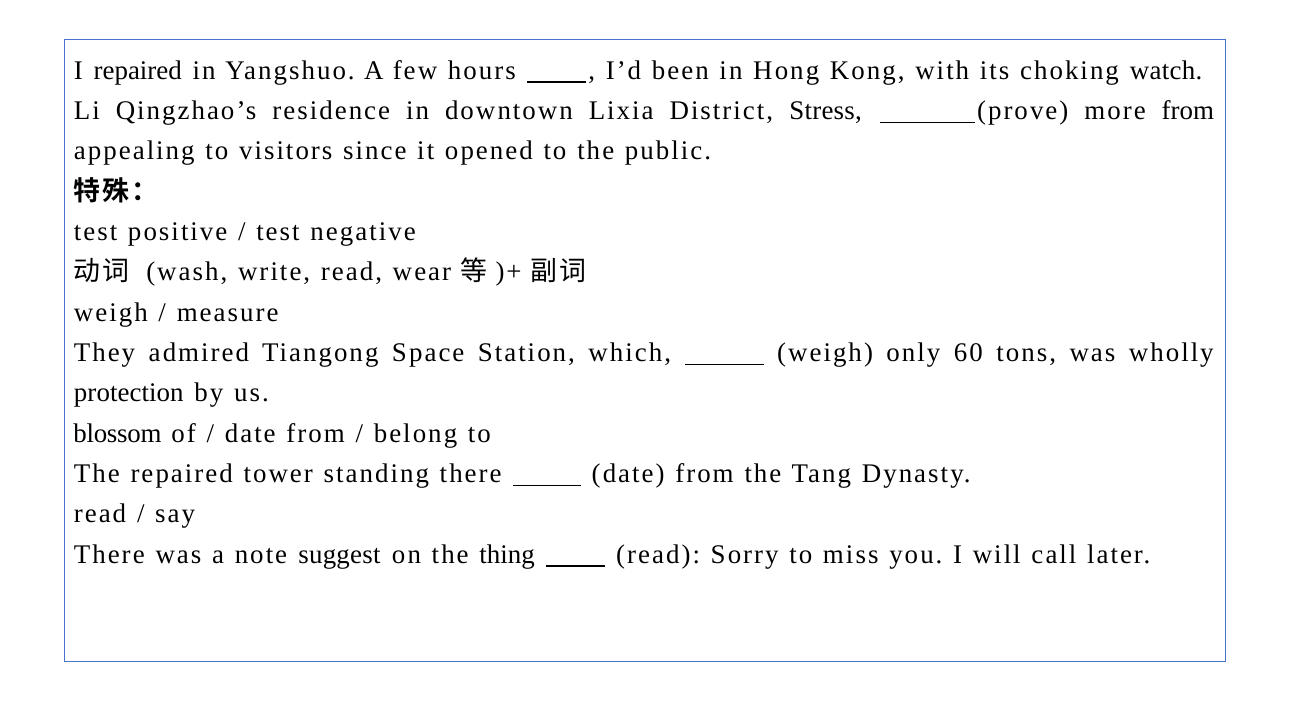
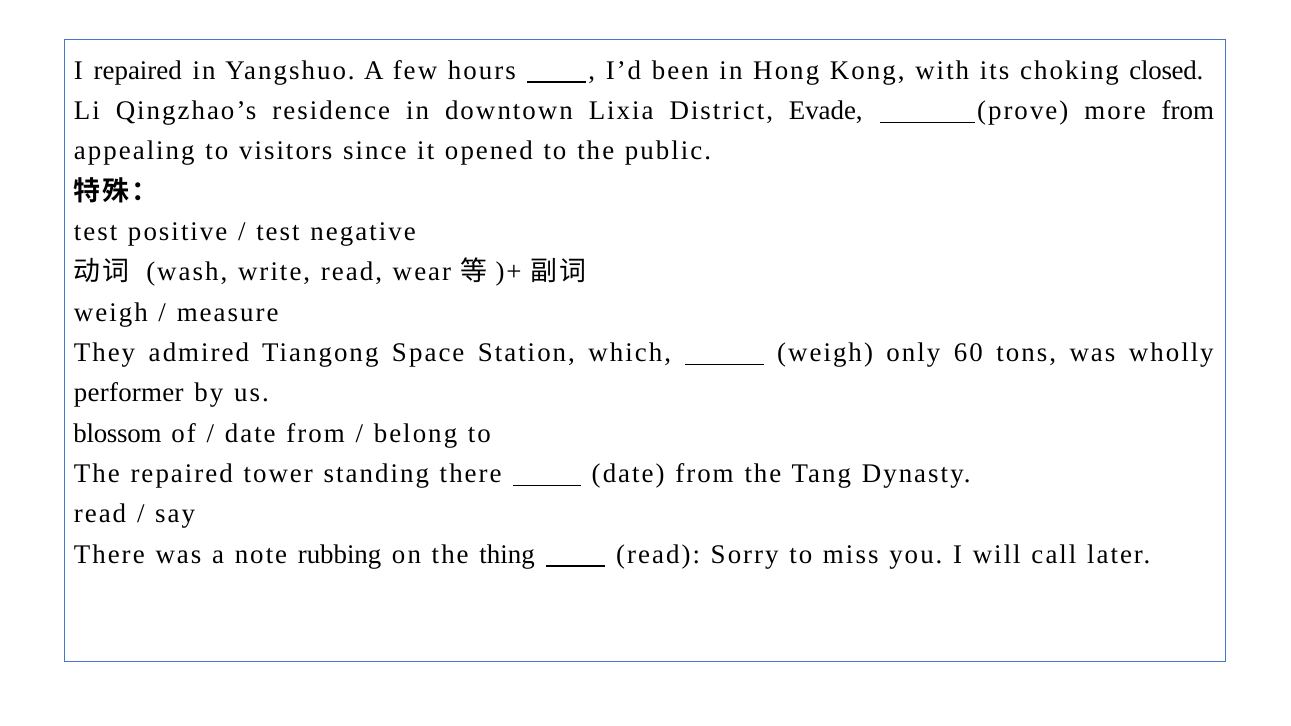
watch: watch -> closed
Stress: Stress -> Evade
protection: protection -> performer
suggest: suggest -> rubbing
